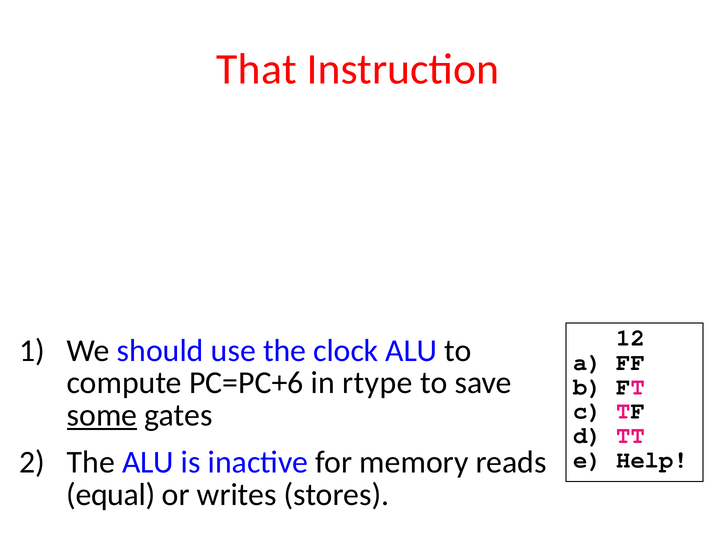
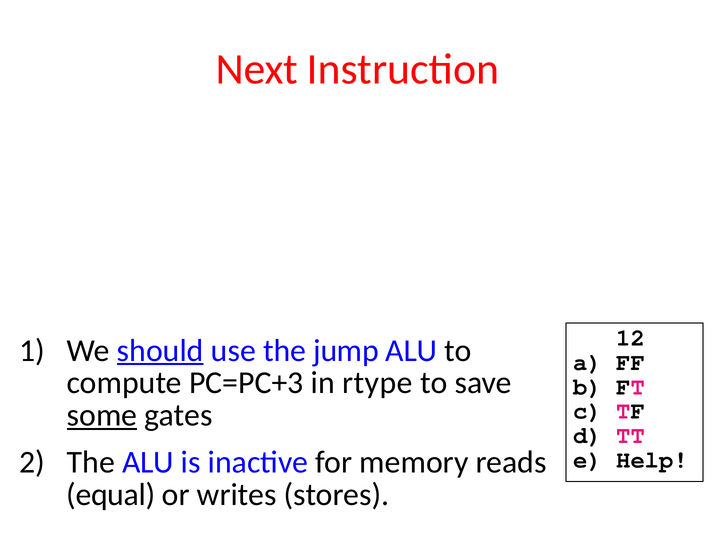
That: That -> Next
should underline: none -> present
clock: clock -> jump
PC=PC+6: PC=PC+6 -> PC=PC+3
